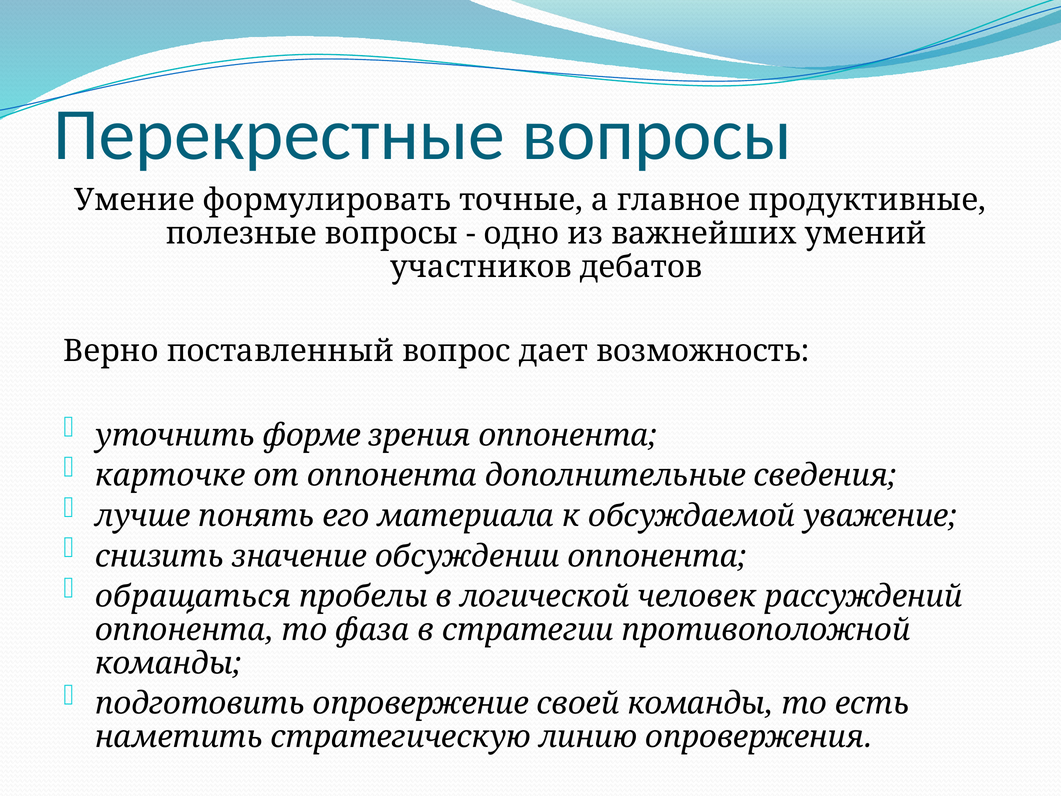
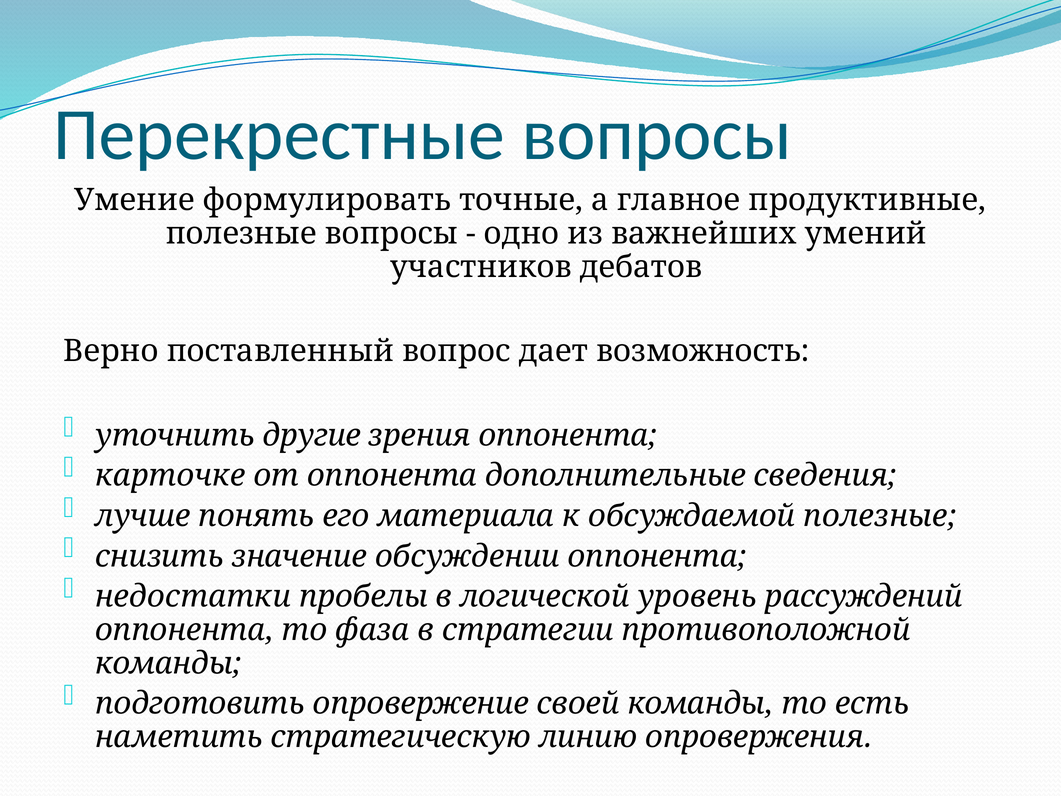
форме: форме -> другие
обсуждаемой уважение: уважение -> полезные
обращаться: обращаться -> недостатки
человек: человек -> уровень
